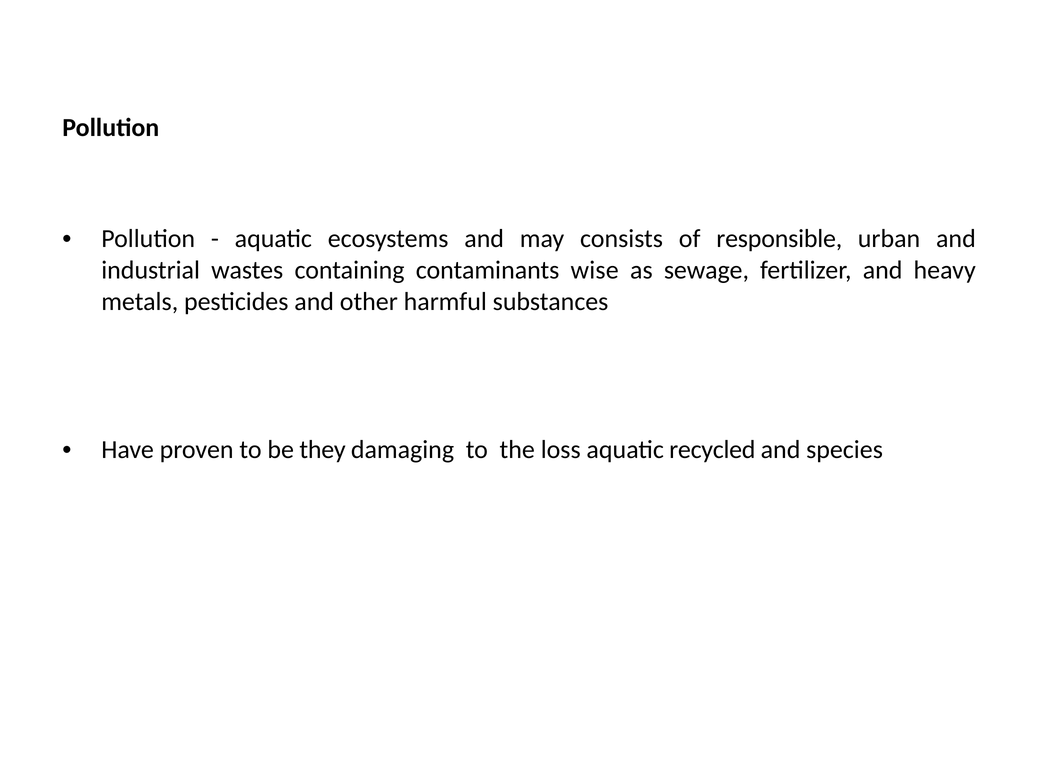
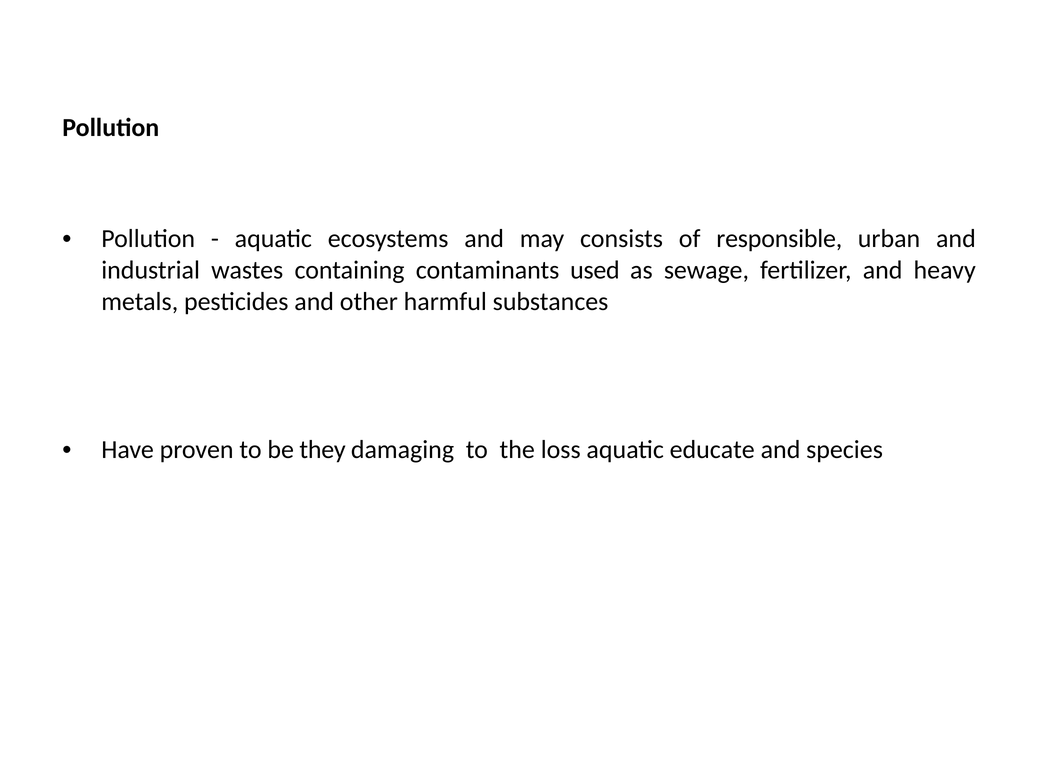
wise: wise -> used
recycled: recycled -> educate
